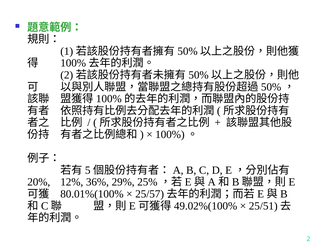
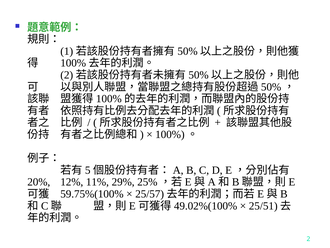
36%: 36% -> 11%
80.01%(100%: 80.01%(100% -> 59.75%(100%
